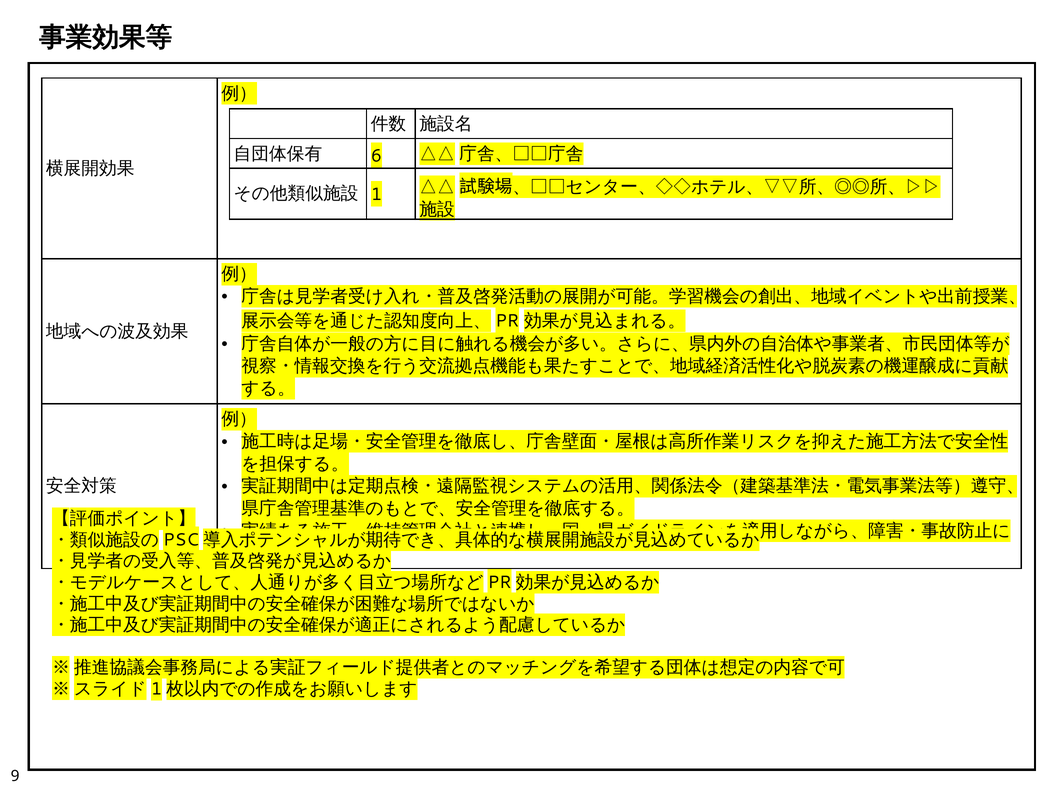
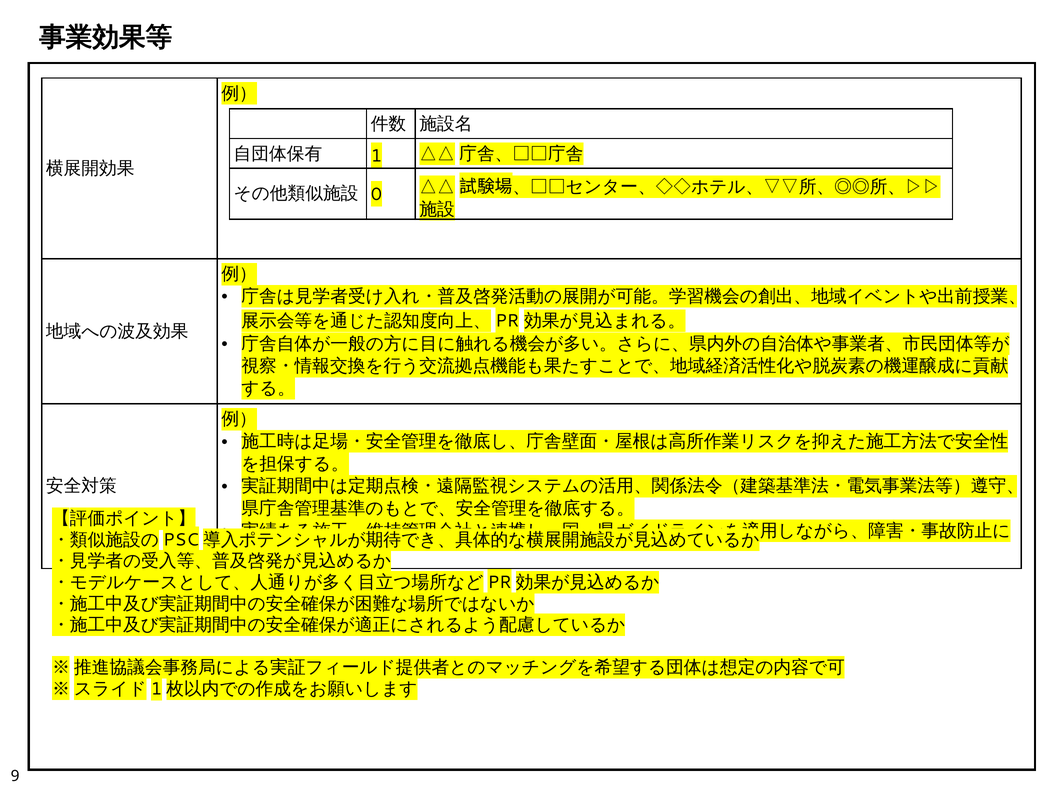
6: 6 -> 1
1: 1 -> 0
